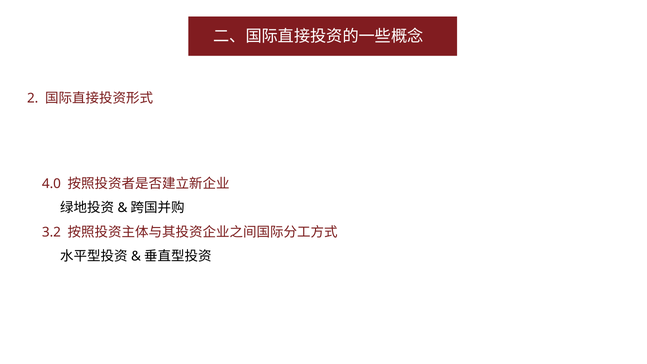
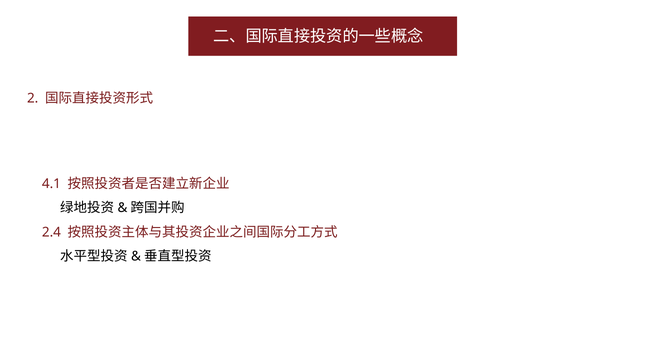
4.0: 4.0 -> 4.1
3.2: 3.2 -> 2.4
